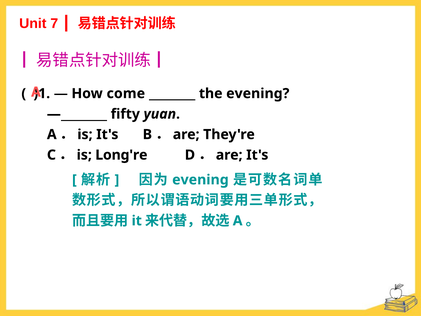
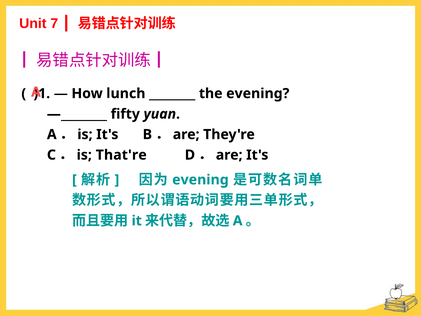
come: come -> lunch
Long're: Long're -> That're
